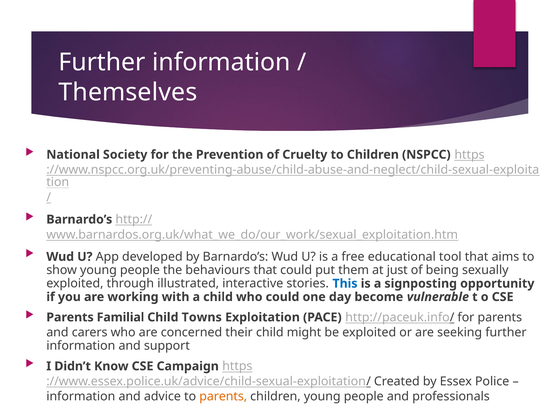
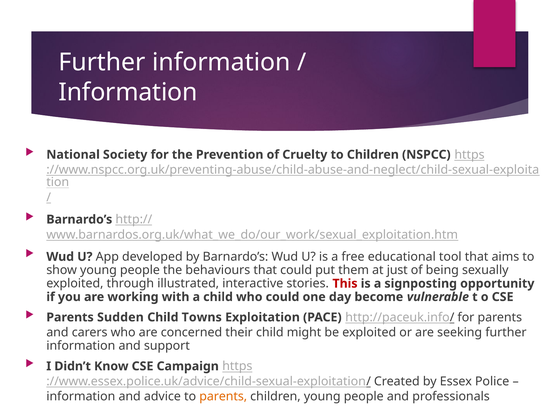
Themselves at (128, 92): Themselves -> Information
This colour: blue -> red
Familial: Familial -> Sudden
